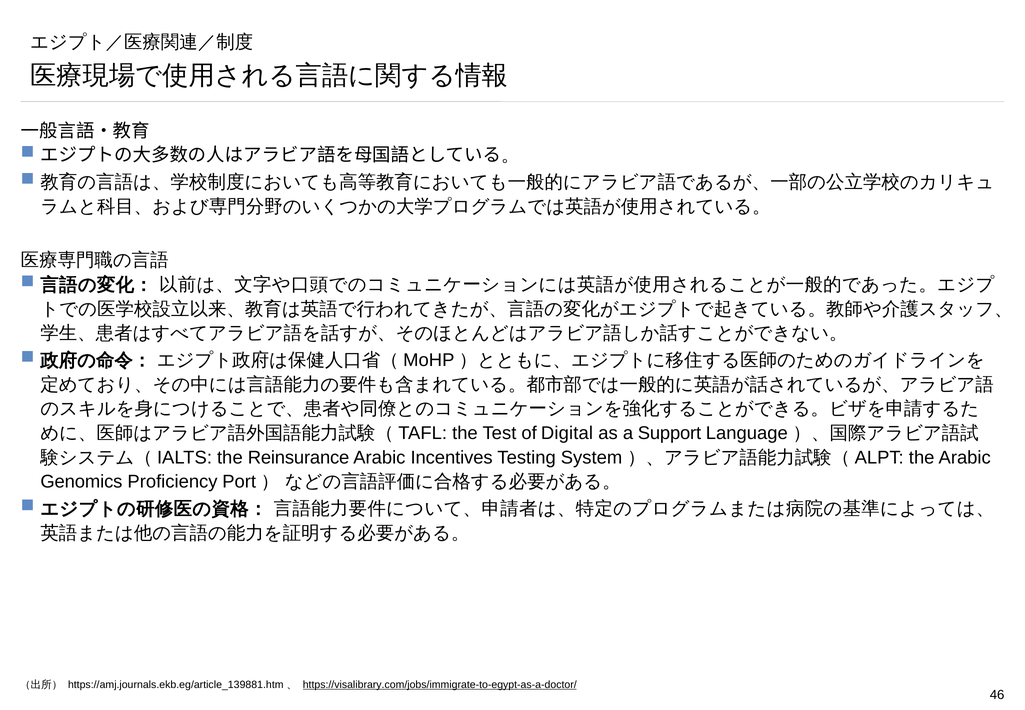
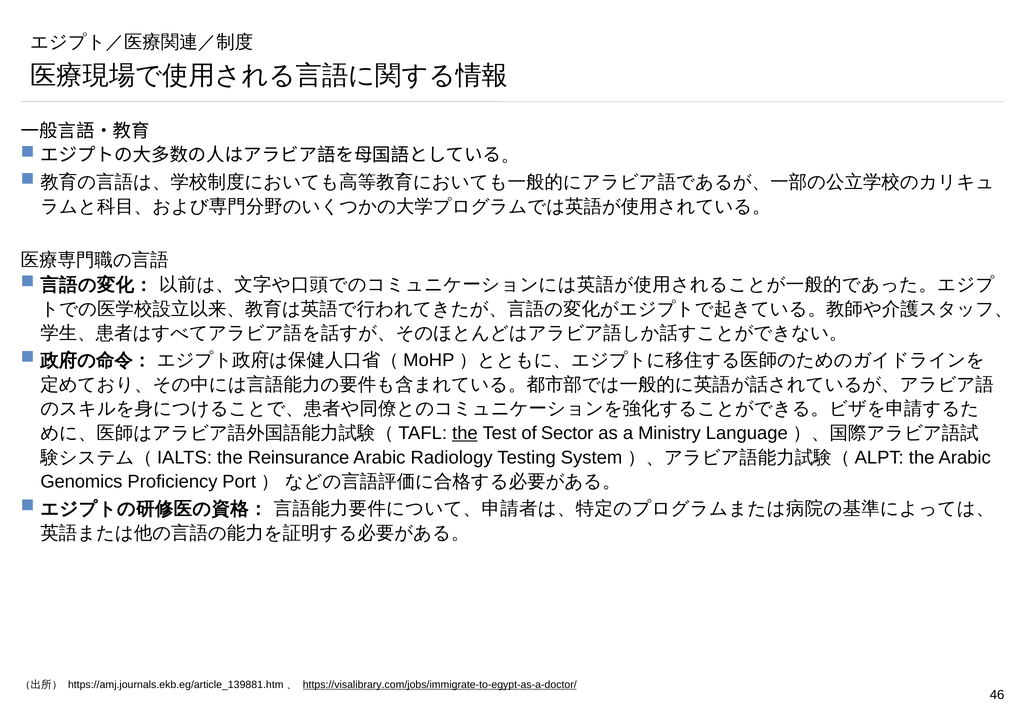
the at (465, 433) underline: none -> present
Digital: Digital -> Sector
Support: Support -> Ministry
Incentives: Incentives -> Radiology
